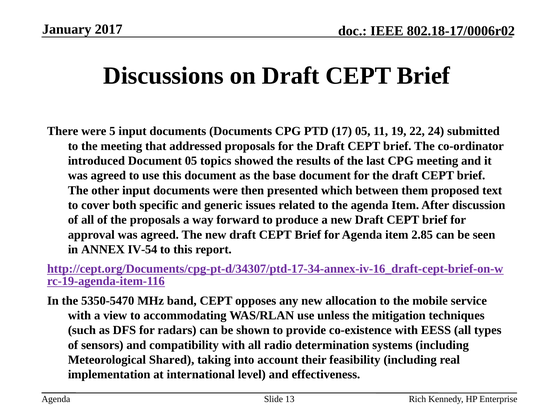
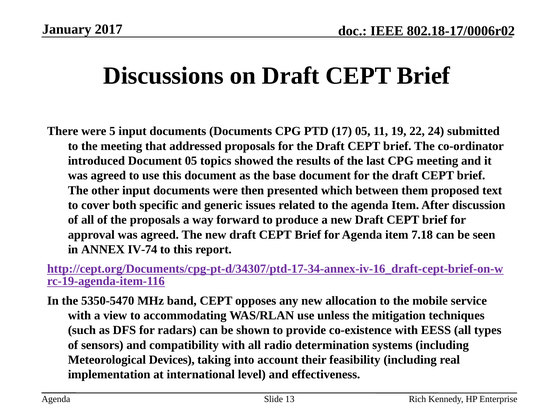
2.85: 2.85 -> 7.18
IV-54: IV-54 -> IV-74
Shared: Shared -> Devices
